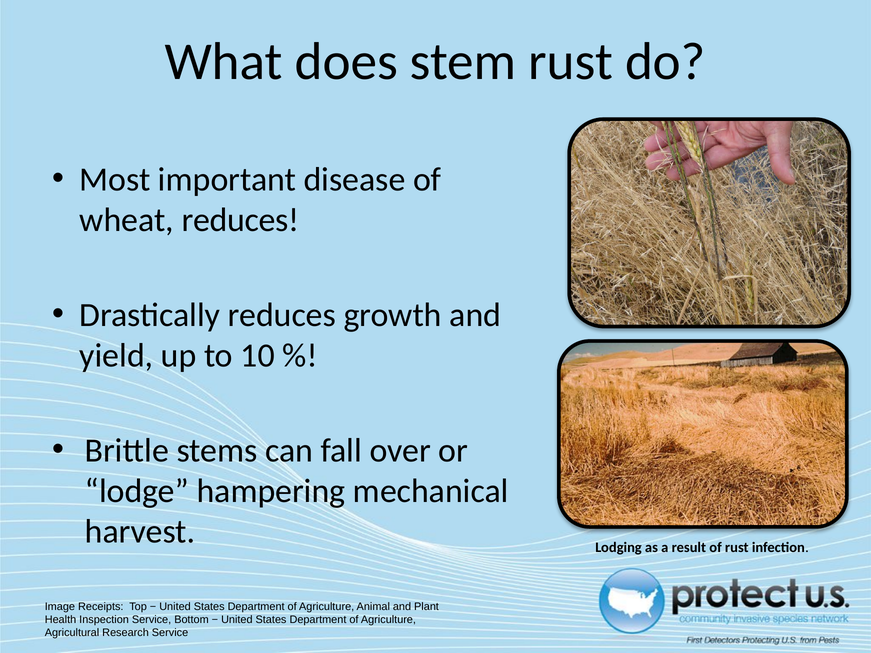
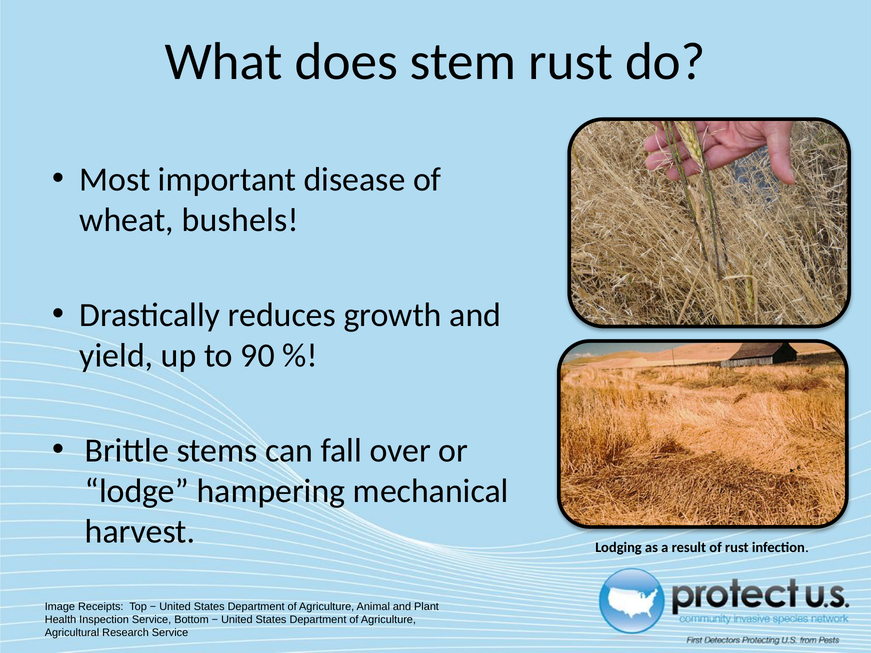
wheat reduces: reduces -> bushels
10: 10 -> 90
